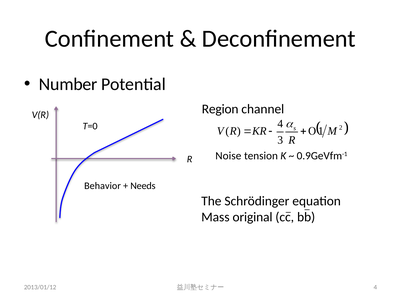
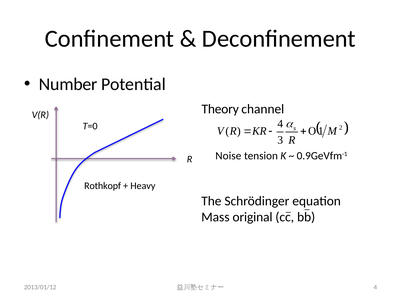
Region: Region -> Theory
Behavior: Behavior -> Rothkopf
Needs: Needs -> Heavy
